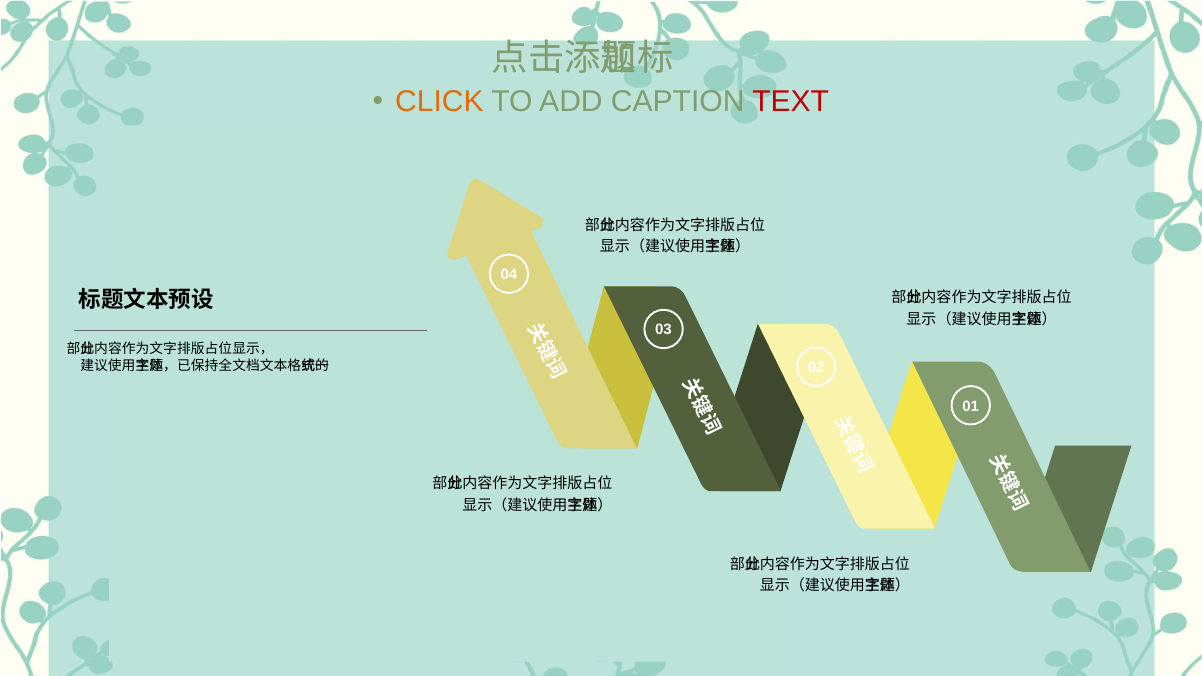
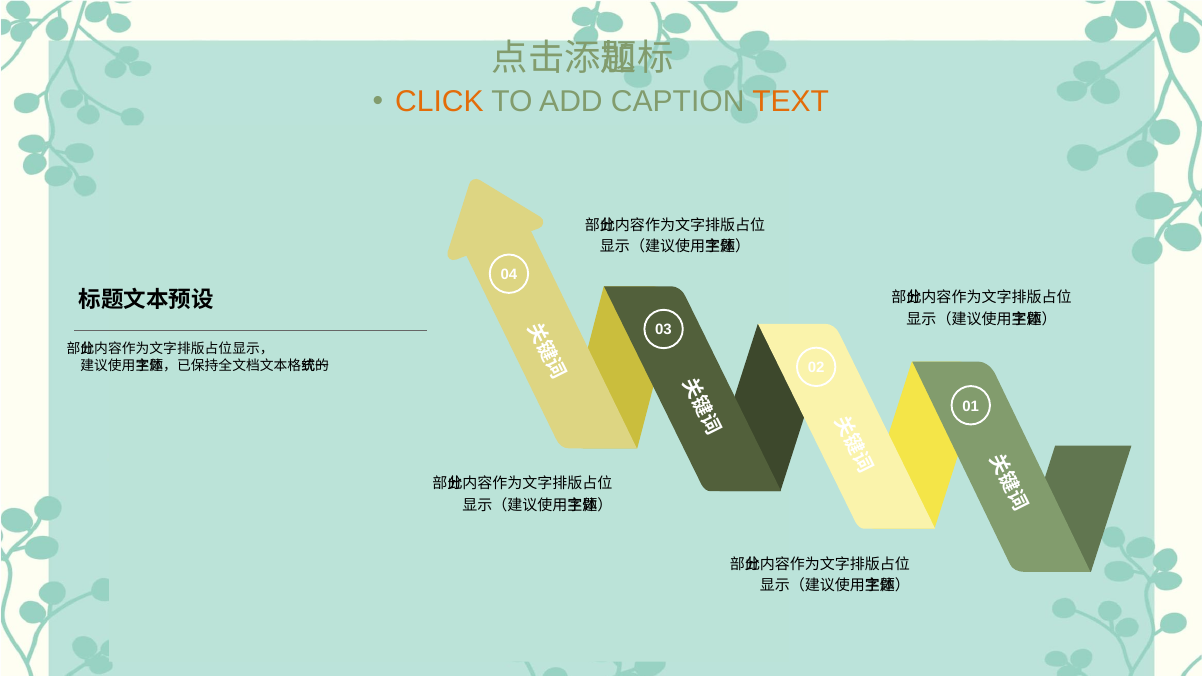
TEXT colour: red -> orange
